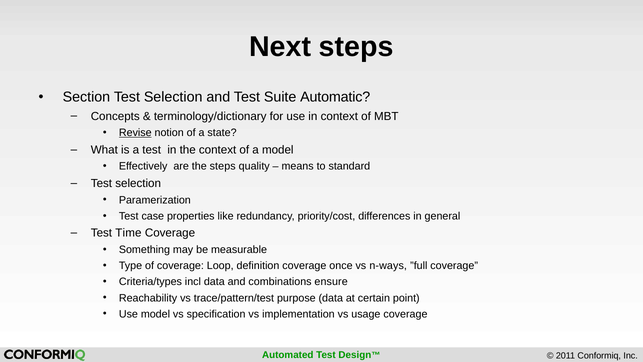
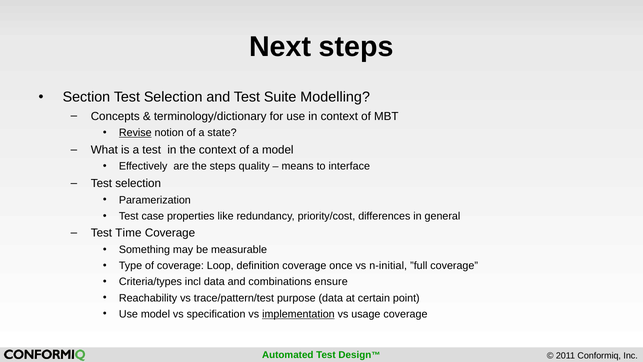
Automatic: Automatic -> Modelling
standard: standard -> interface
n-ways: n-ways -> n-initial
implementation underline: none -> present
